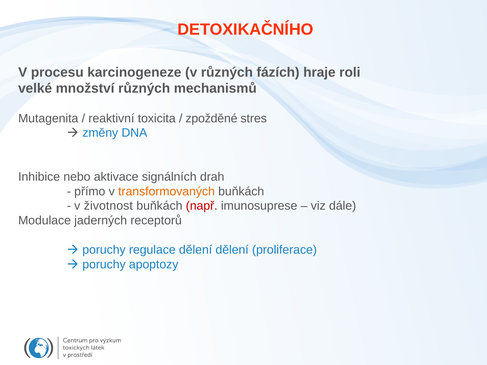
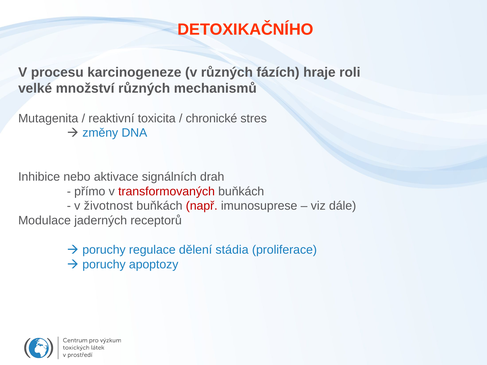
zpožděné: zpožděné -> chronické
transformovaných colour: orange -> red
dělení dělení: dělení -> stádia
